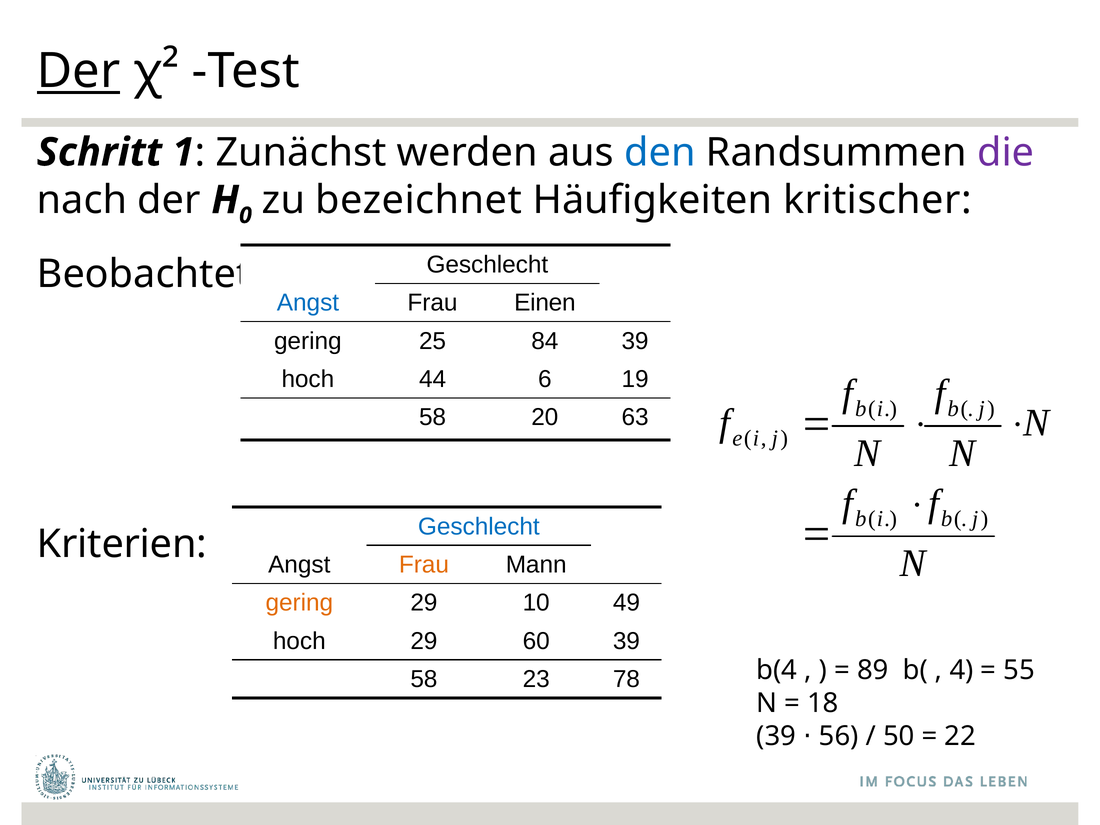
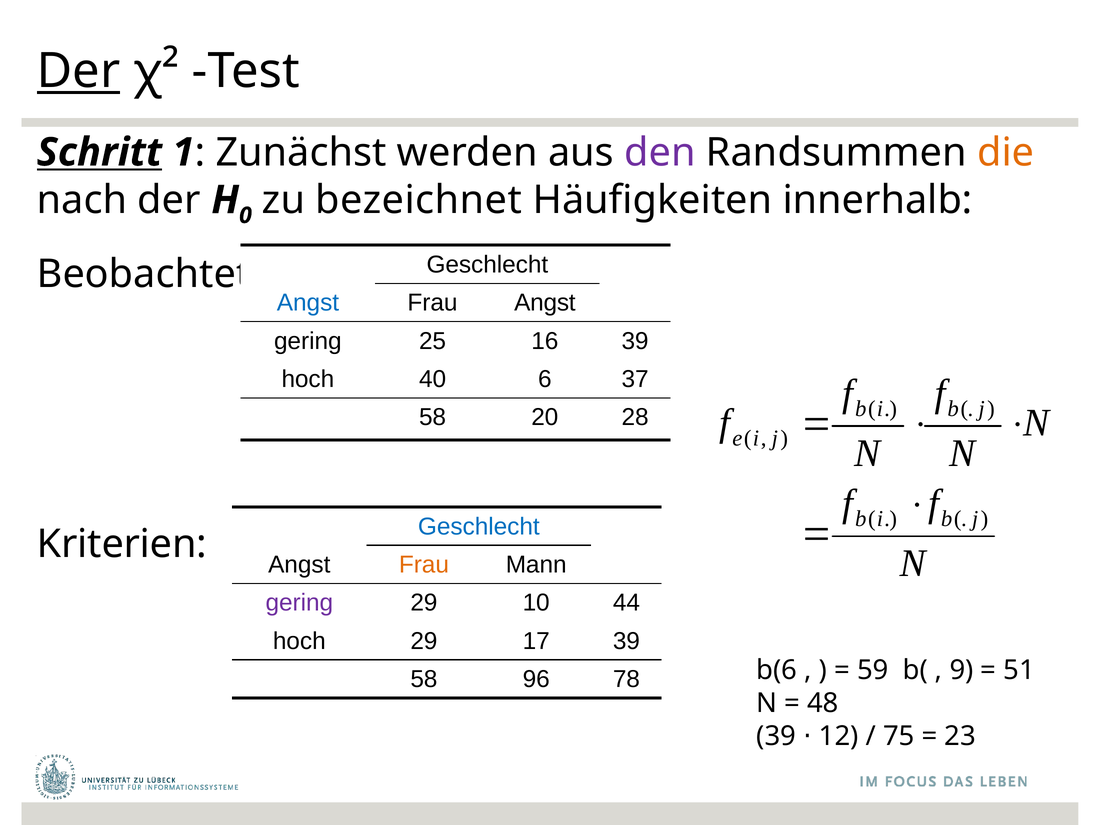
Schritt underline: none -> present
den colour: blue -> purple
die colour: purple -> orange
kritischer: kritischer -> innerhalb
Frau Einen: Einen -> Angst
84: 84 -> 16
44: 44 -> 40
19: 19 -> 37
63: 63 -> 28
gering at (299, 603) colour: orange -> purple
49: 49 -> 44
60: 60 -> 17
23: 23 -> 96
b(4: b(4 -> b(6
89: 89 -> 59
4: 4 -> 9
55: 55 -> 51
18: 18 -> 48
56: 56 -> 12
50: 50 -> 75
22: 22 -> 23
